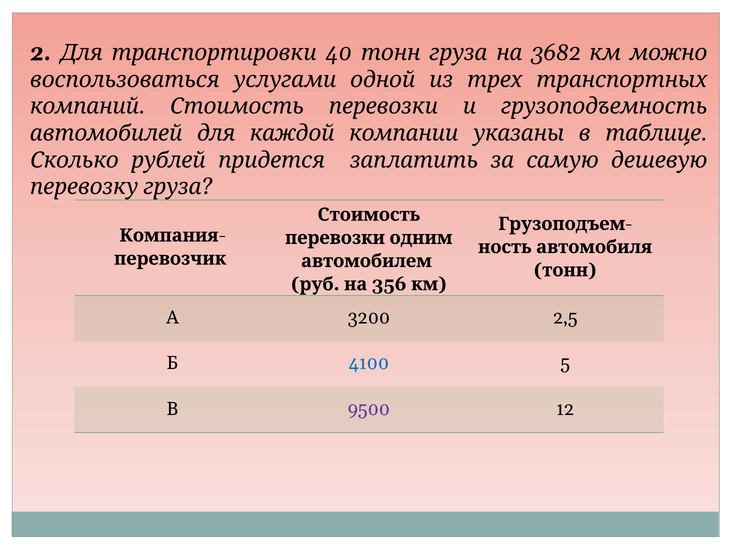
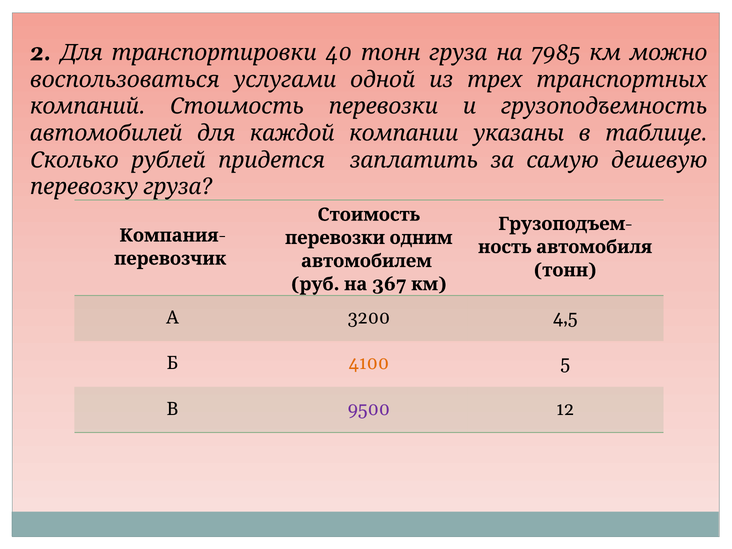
3682: 3682 -> 7985
356: 356 -> 367
2,5: 2,5 -> 4,5
4100 colour: blue -> orange
